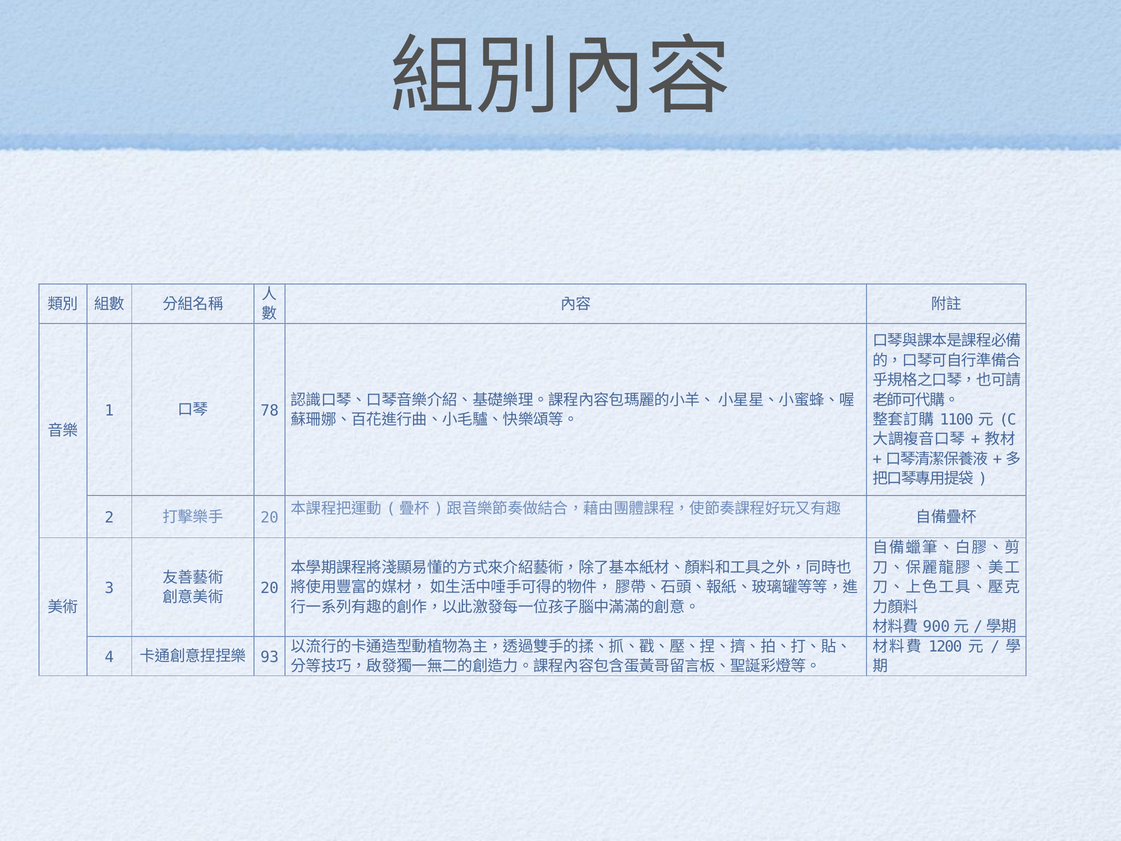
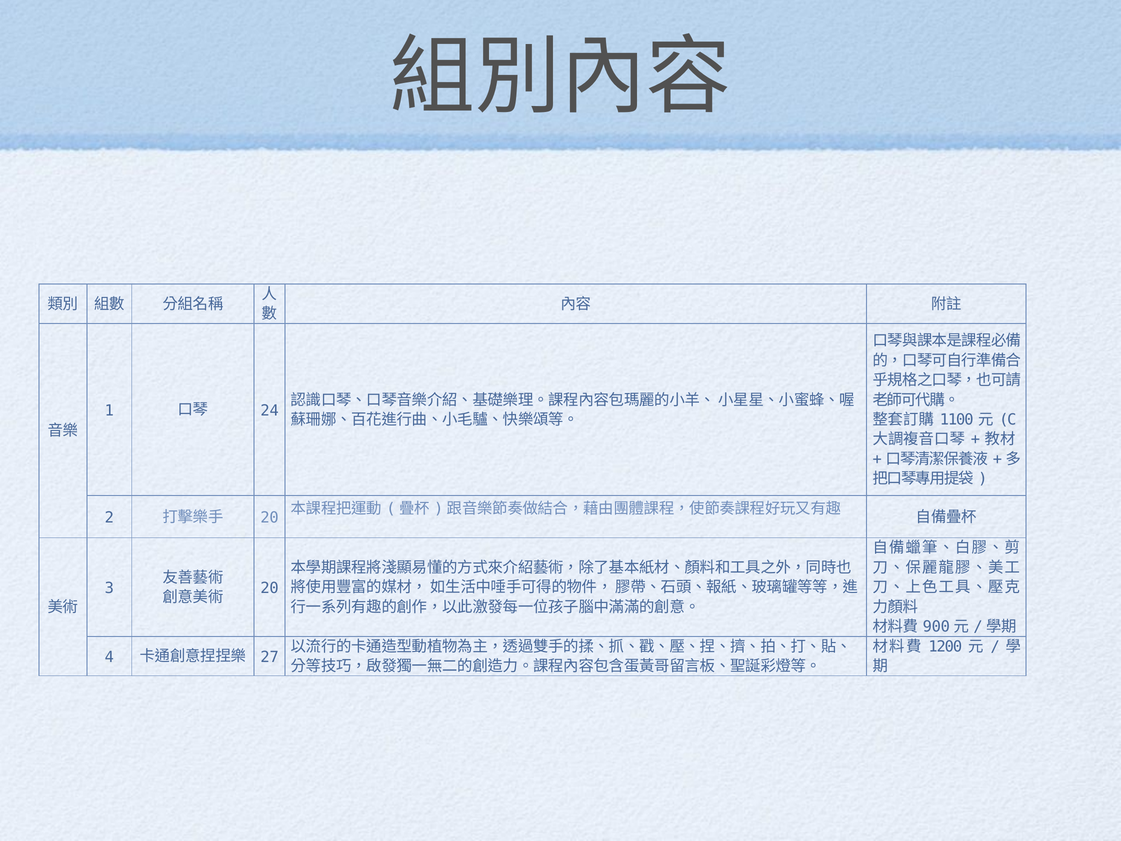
78: 78 -> 24
93: 93 -> 27
